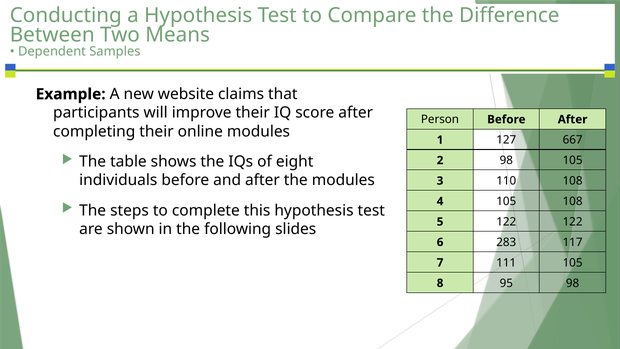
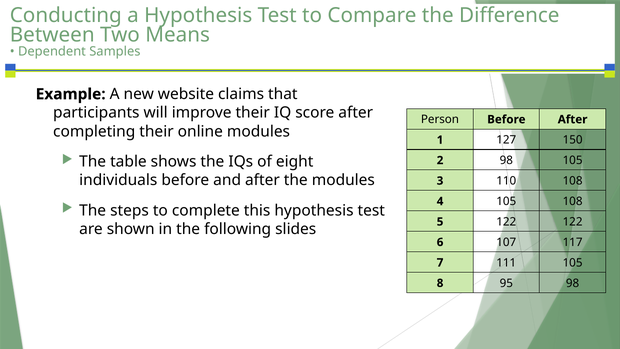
667: 667 -> 150
283: 283 -> 107
